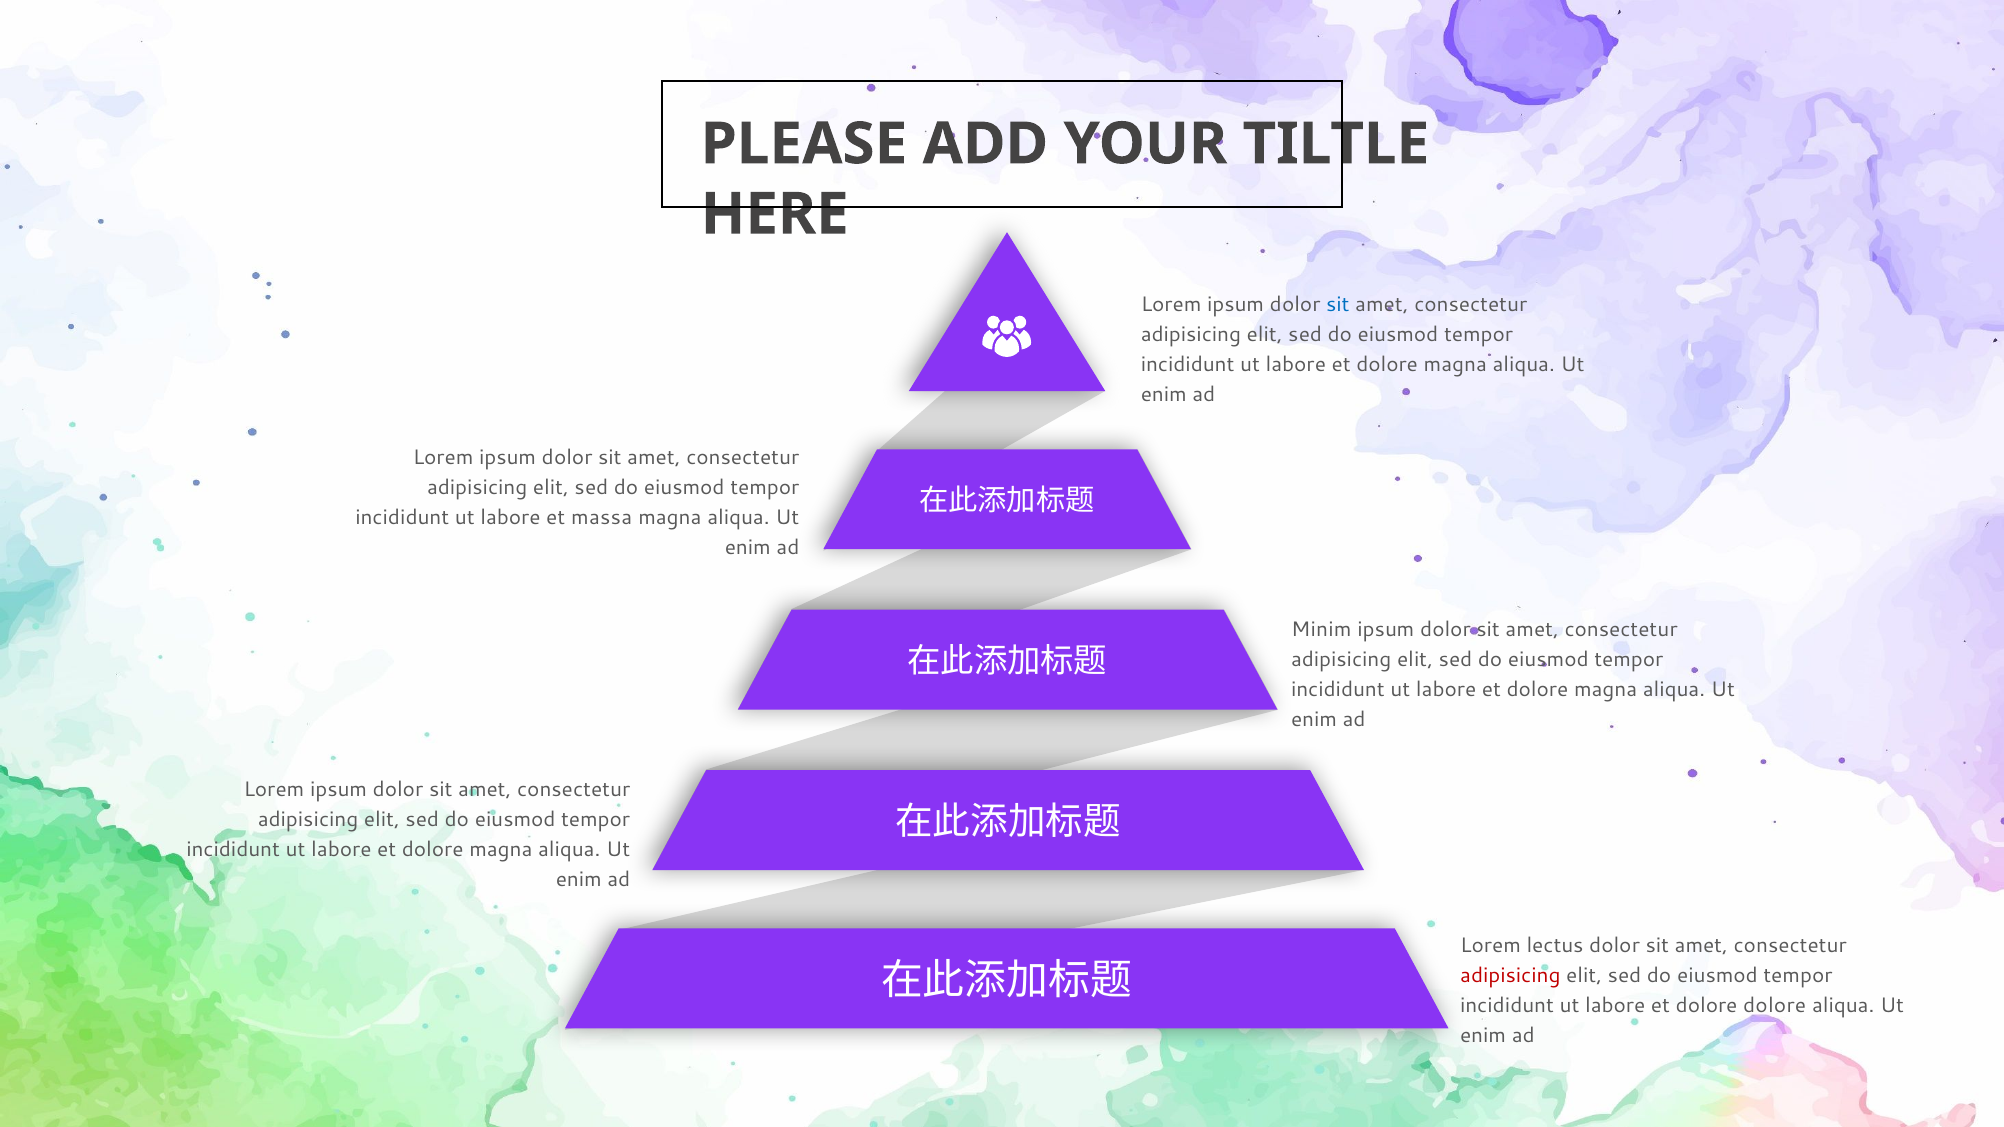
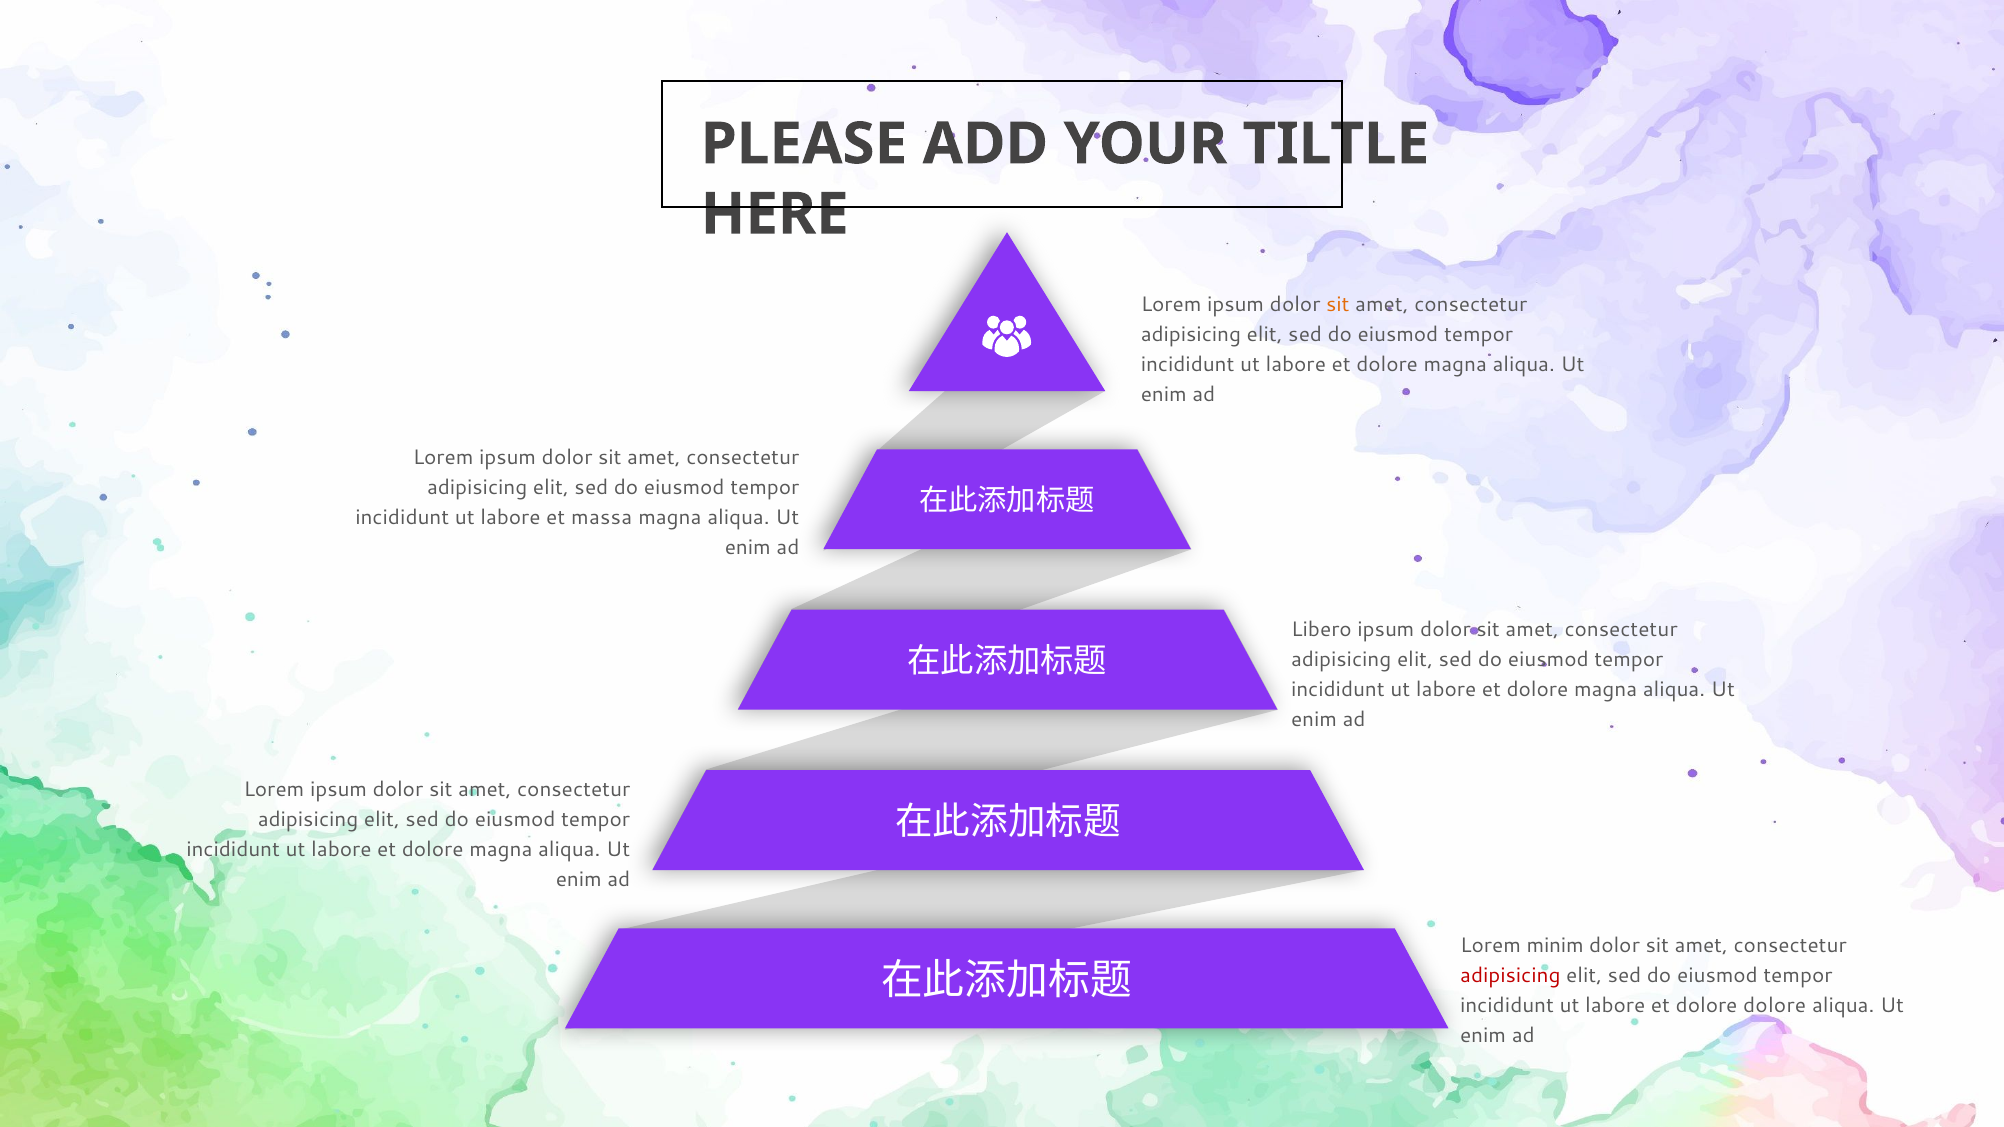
sit at (1338, 304) colour: blue -> orange
Minim: Minim -> Libero
lectus: lectus -> minim
